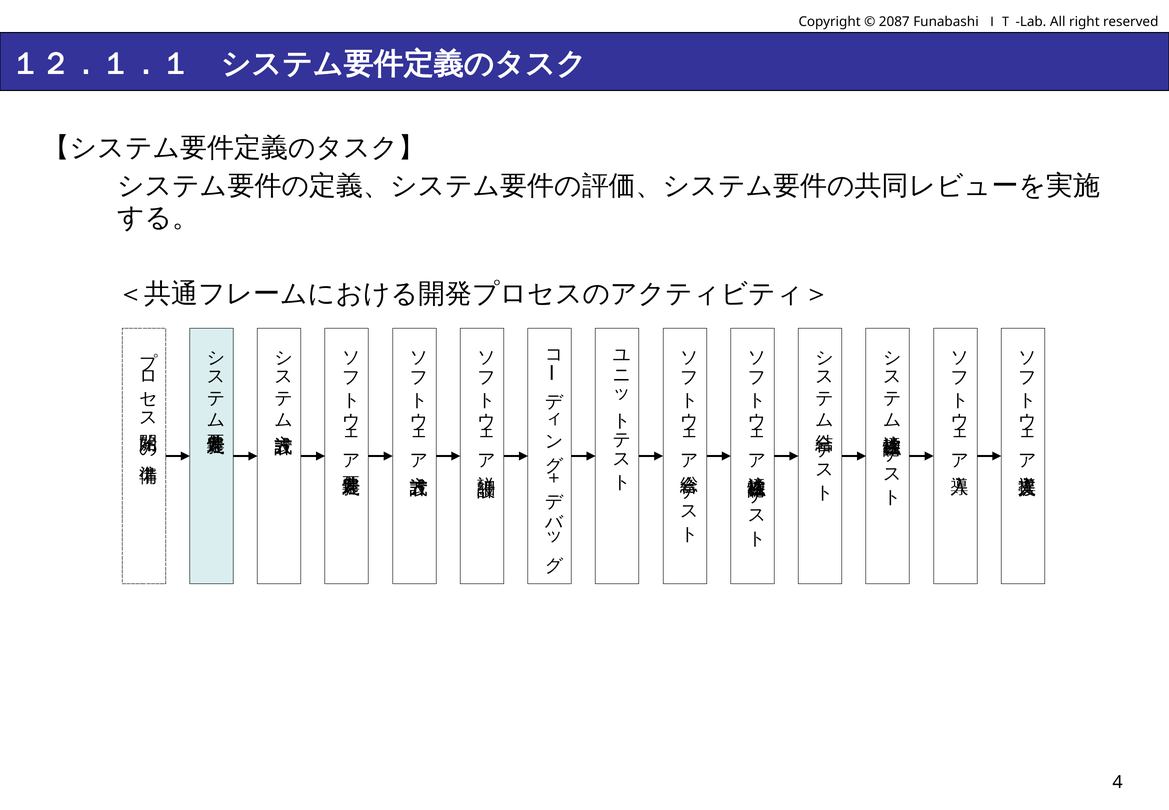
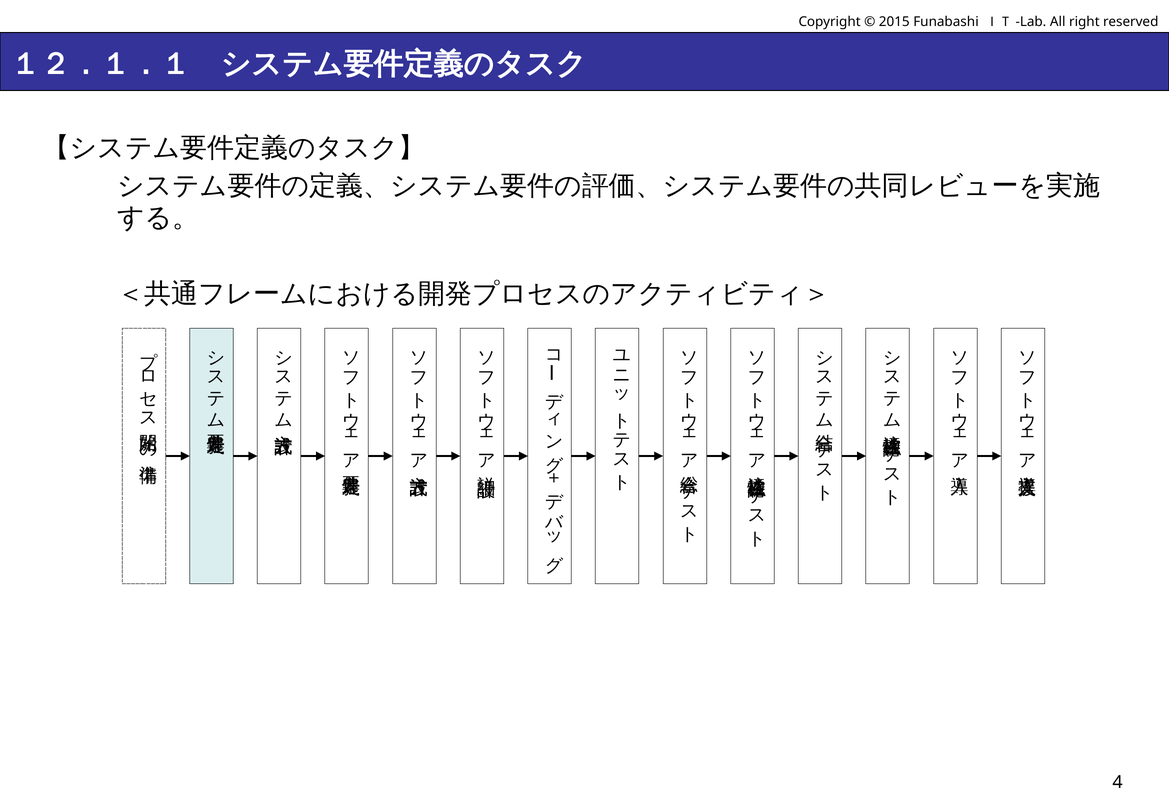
2087: 2087 -> 2015
